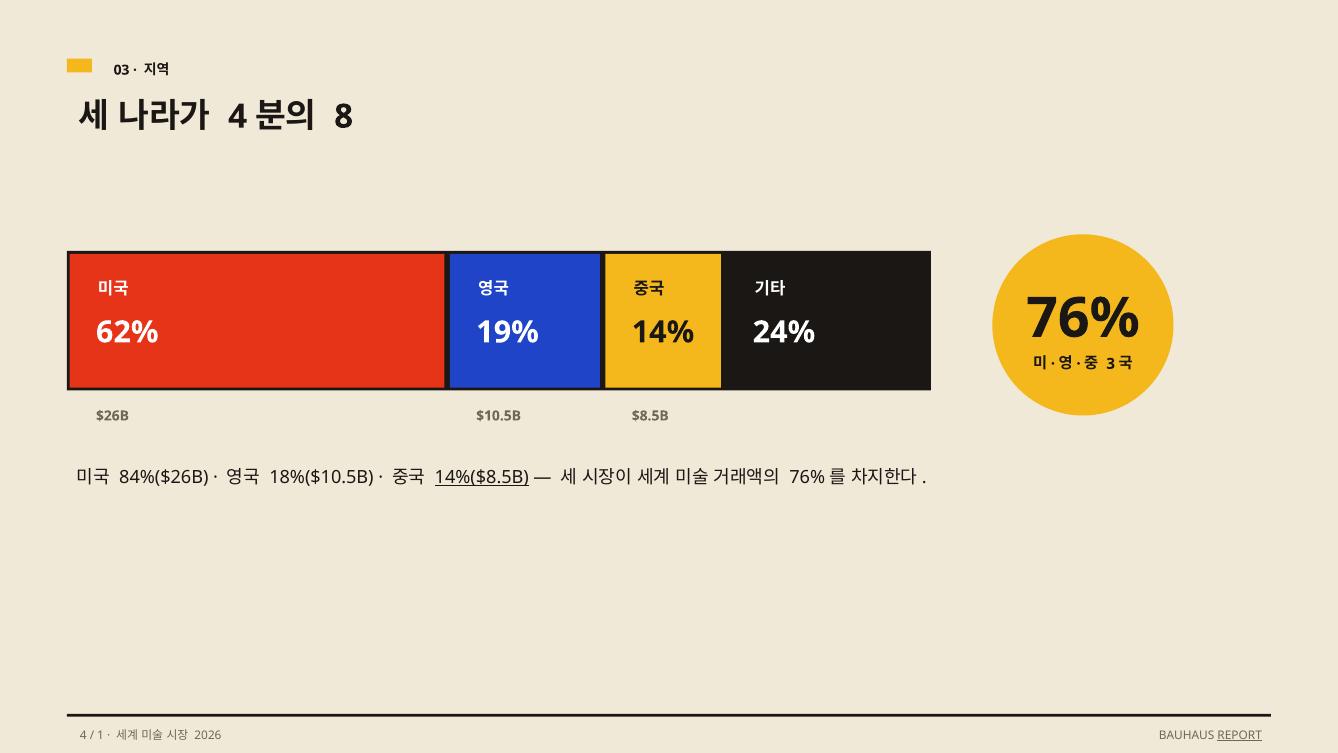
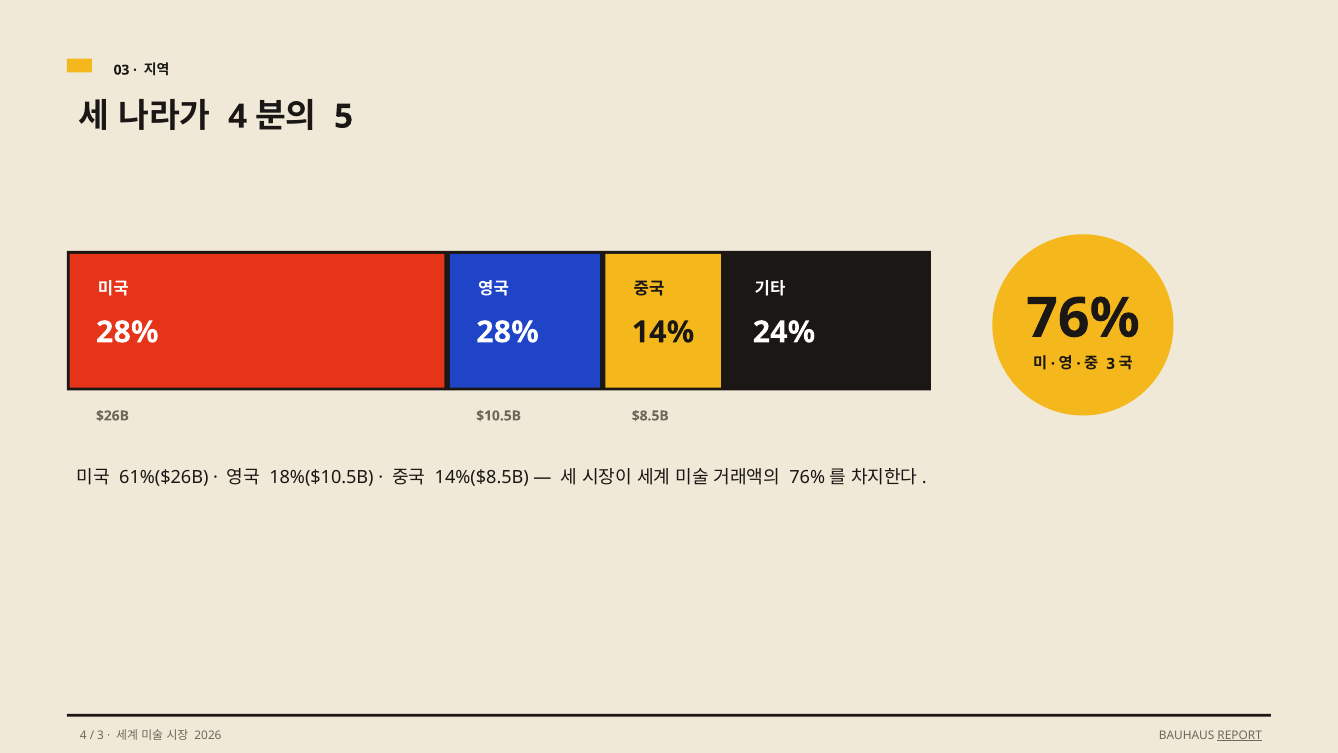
8: 8 -> 5
62% at (127, 332): 62% -> 28%
19% at (507, 332): 19% -> 28%
84%($26B: 84%($26B -> 61%($26B
14%($8.5B underline: present -> none
1 at (101, 735): 1 -> 3
